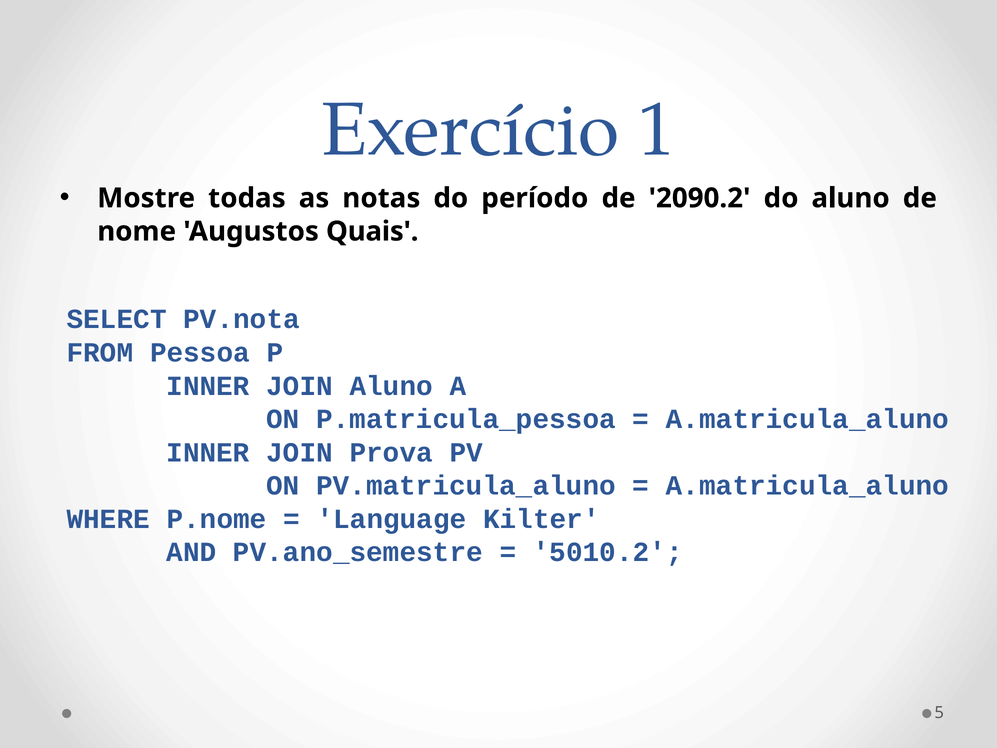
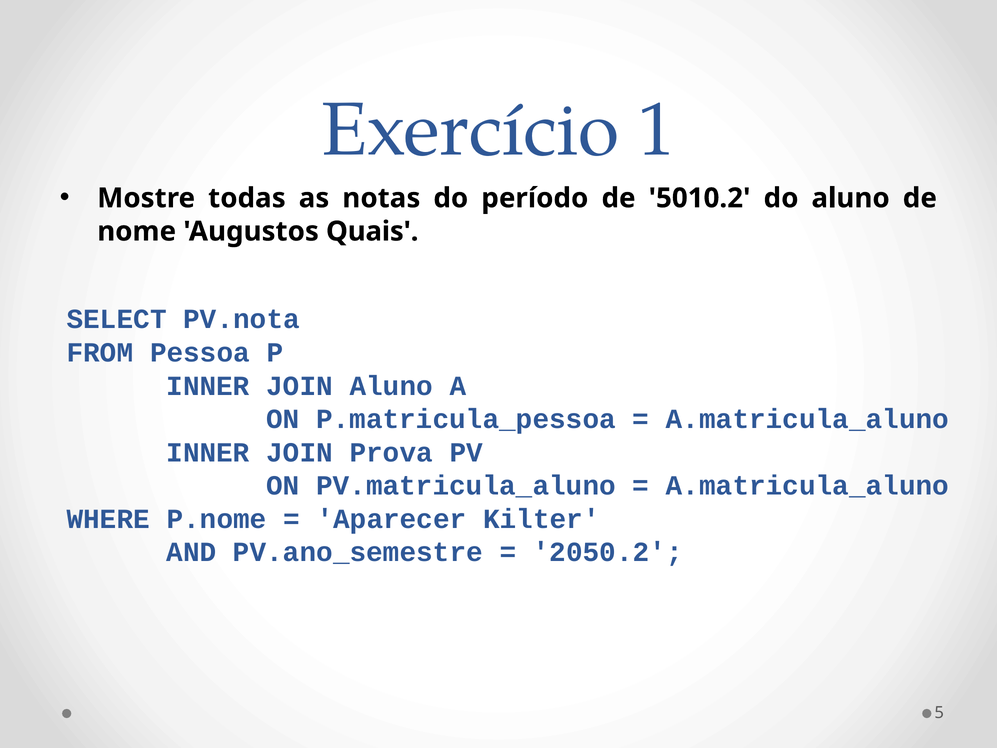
2090.2: 2090.2 -> 5010.2
Language: Language -> Aparecer
5010.2: 5010.2 -> 2050.2
